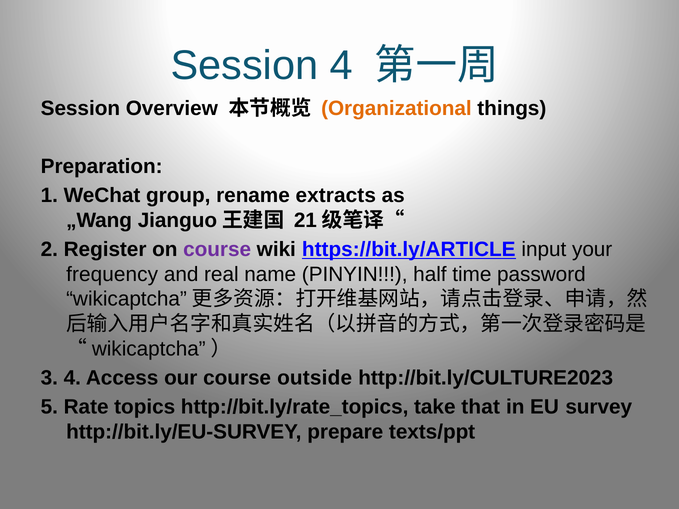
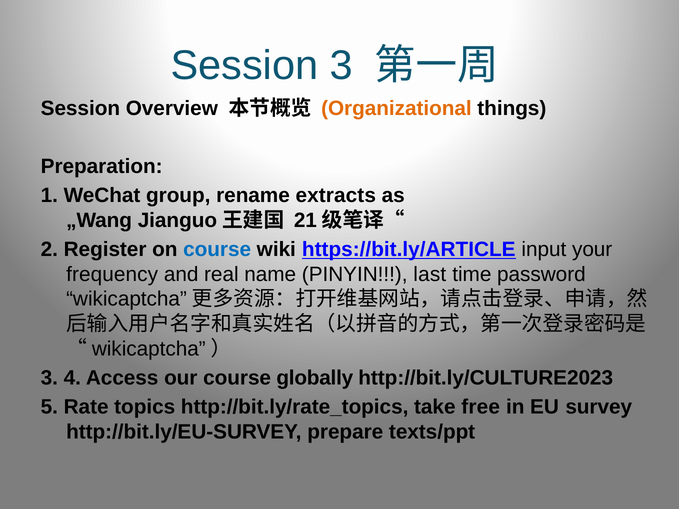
Session 4: 4 -> 3
course at (217, 250) colour: purple -> blue
half: half -> last
outside: outside -> globally
that: that -> free
